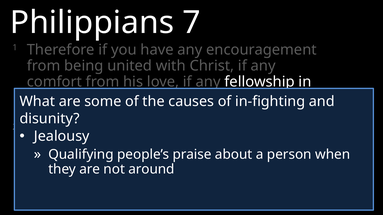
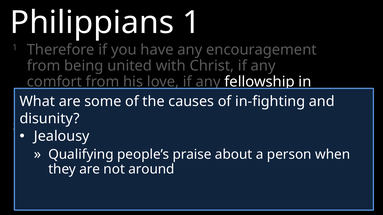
Philippians 7: 7 -> 1
